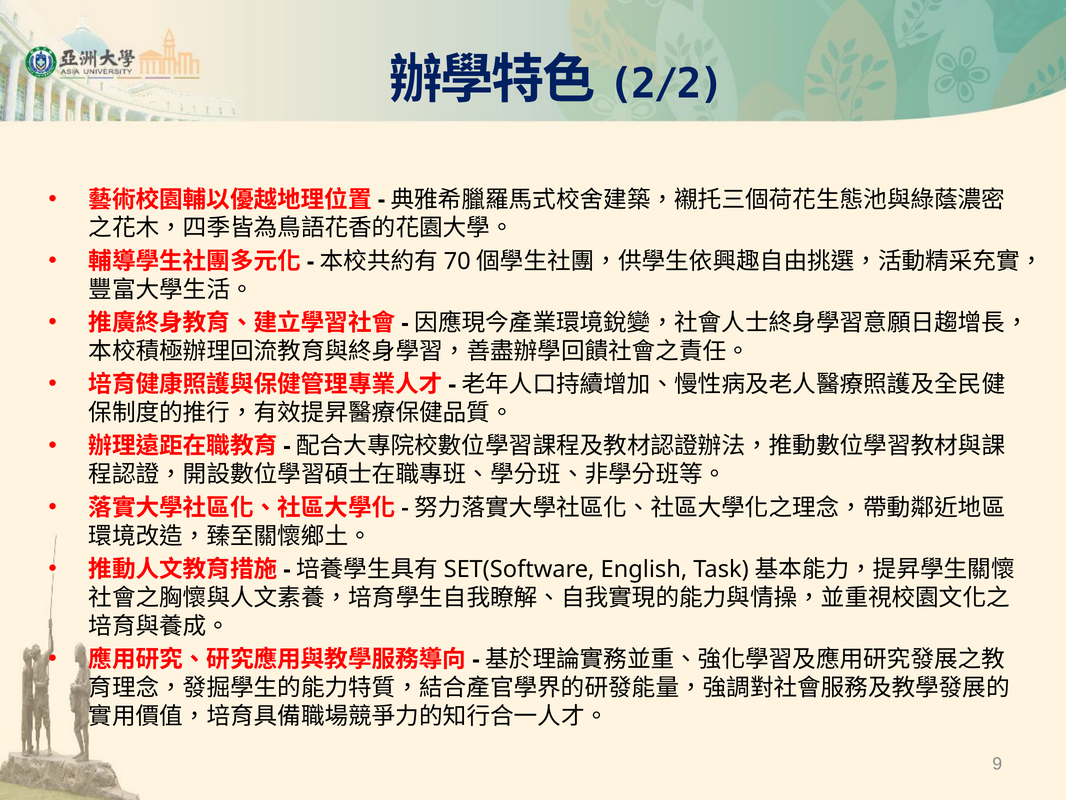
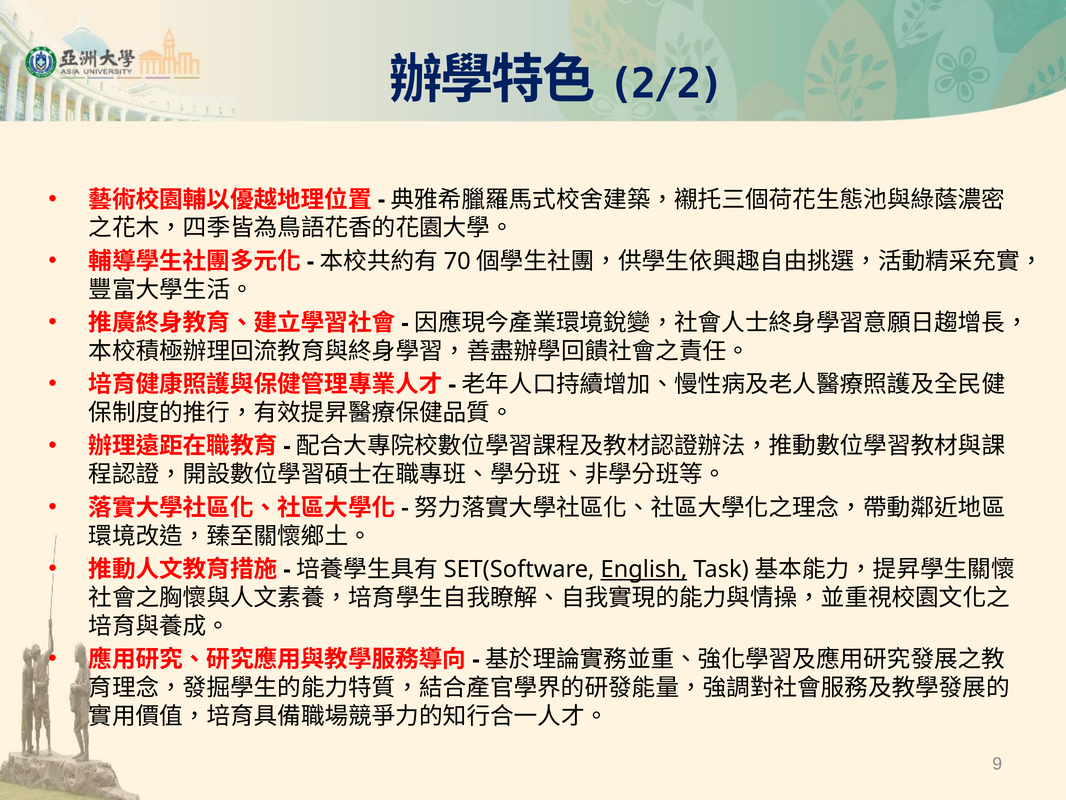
English underline: none -> present
